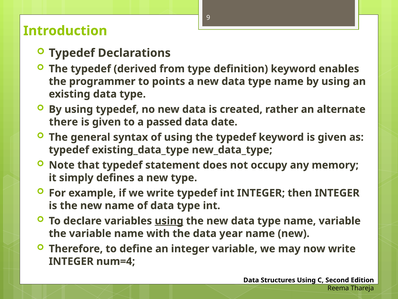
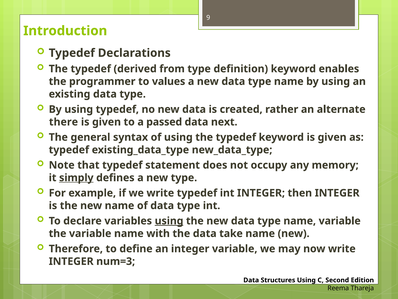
points: points -> values
date: date -> next
simply underline: none -> present
year: year -> take
num=4: num=4 -> num=3
